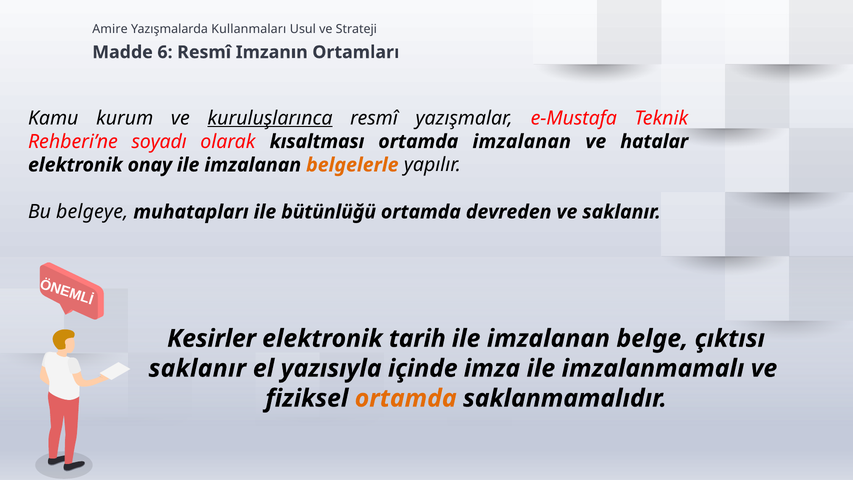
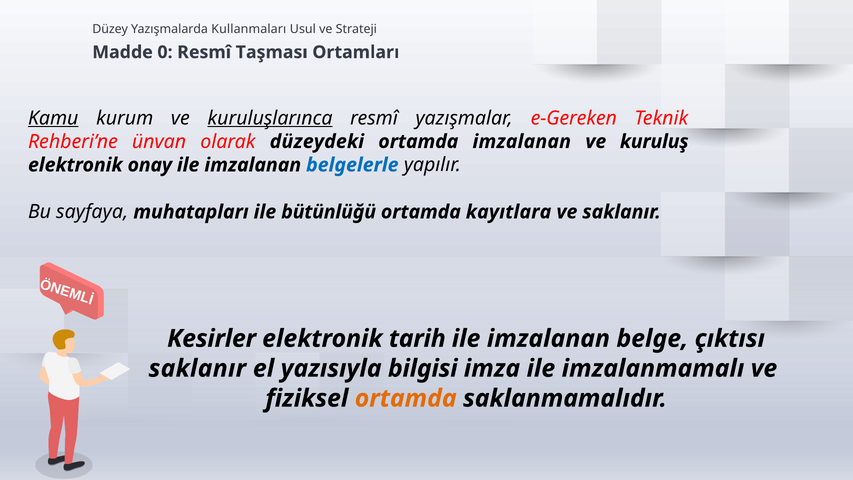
Amire: Amire -> Düzey
6: 6 -> 0
Imzanın: Imzanın -> Taşması
Kamu underline: none -> present
e-Mustafa: e-Mustafa -> e-Gereken
soyadı: soyadı -> ünvan
kısaltması: kısaltması -> düzeydeki
hatalar: hatalar -> kuruluş
belgelerle colour: orange -> blue
belgeye: belgeye -> sayfaya
devreden: devreden -> kayıtlara
içinde: içinde -> bilgisi
